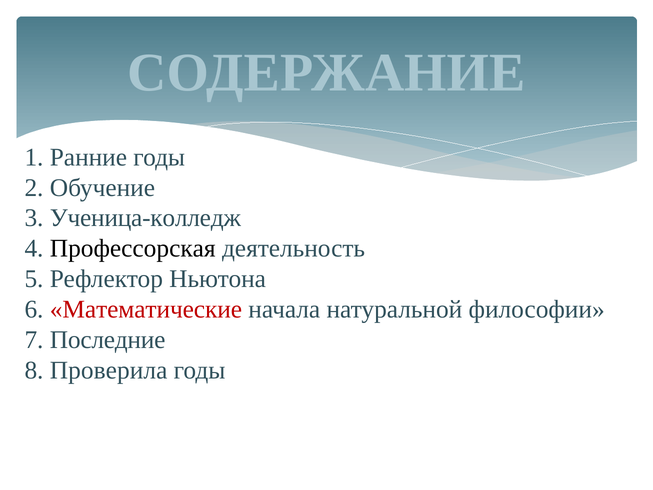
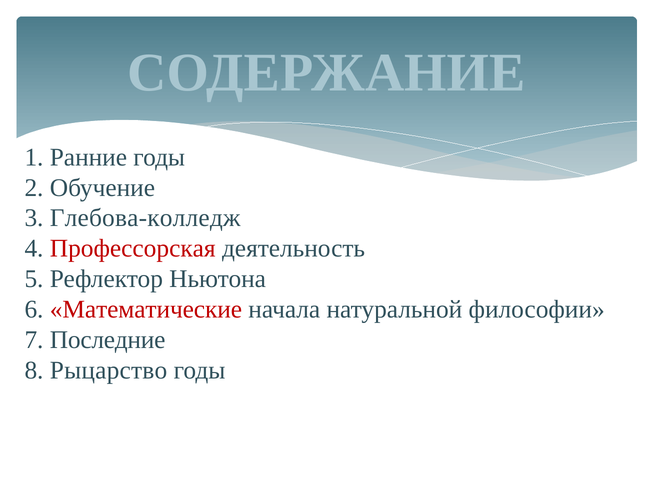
Ученица-колледж: Ученица-колледж -> Глебова-колледж
Профессорская colour: black -> red
Проверила: Проверила -> Рыцарство
